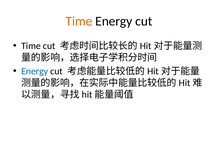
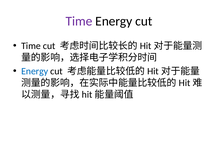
Time at (79, 21) colour: orange -> purple
